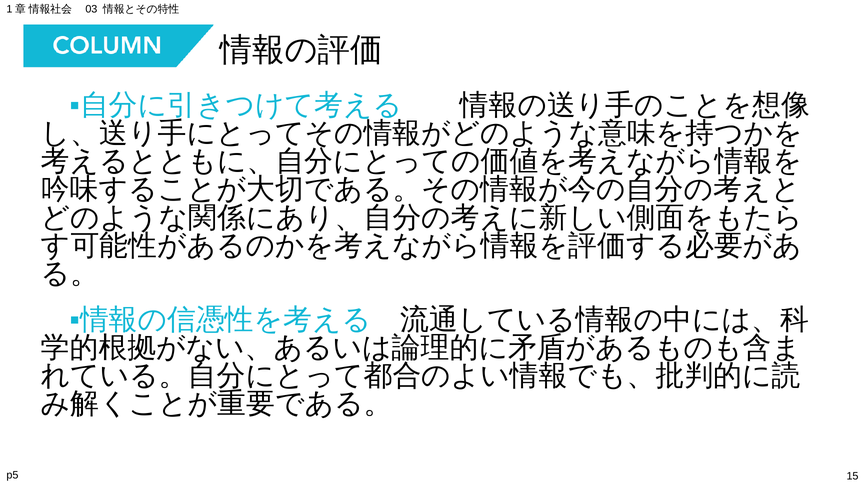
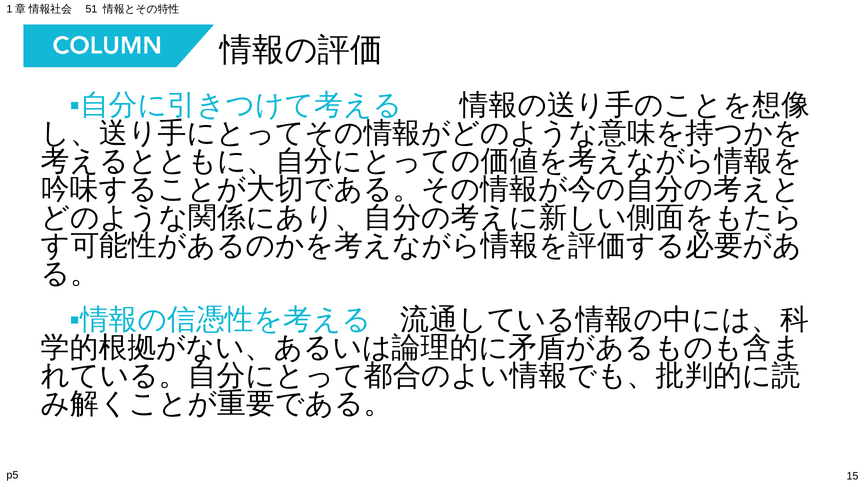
03: 03 -> 51
